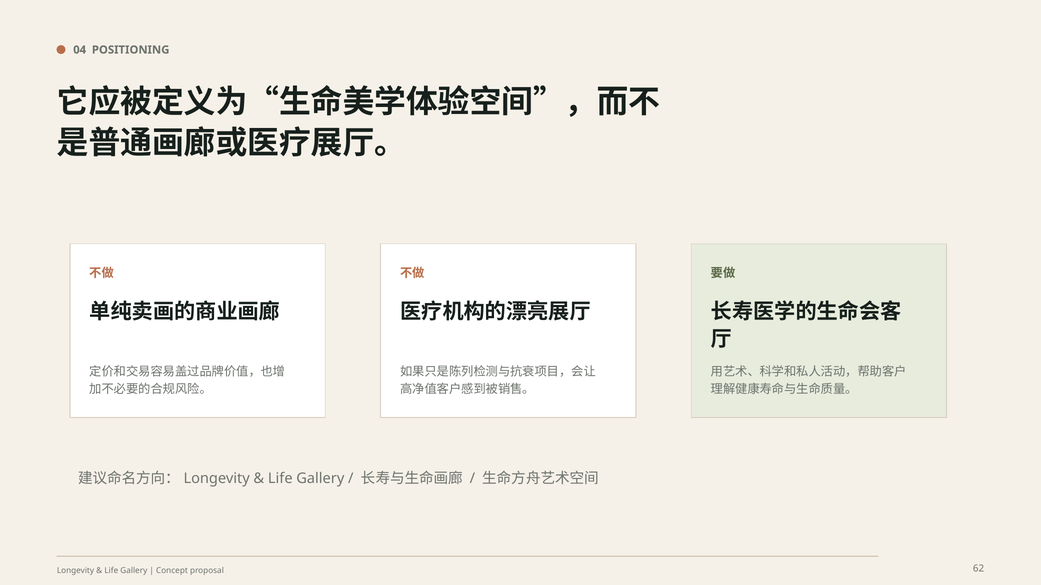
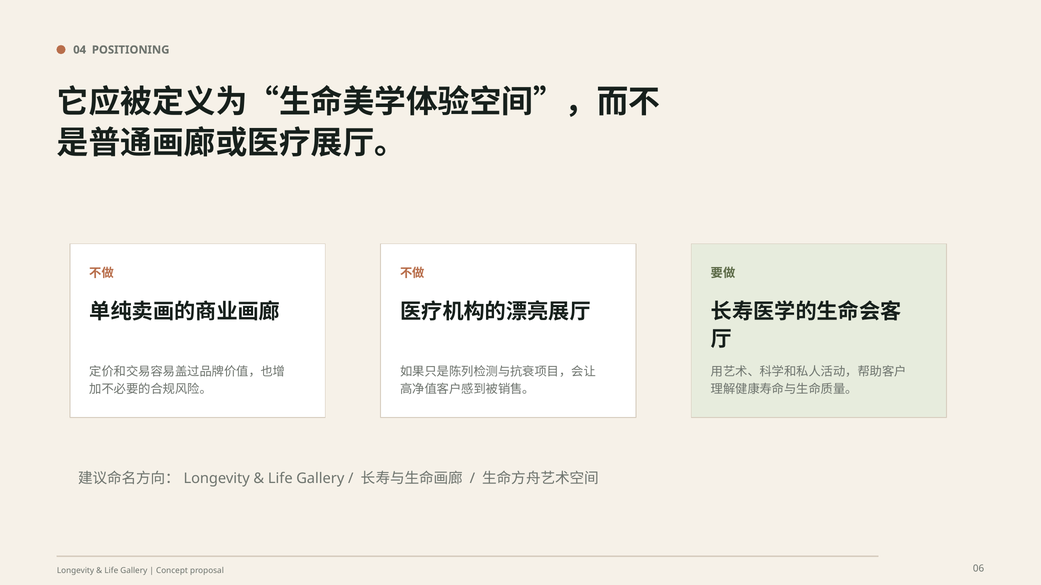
62: 62 -> 06
